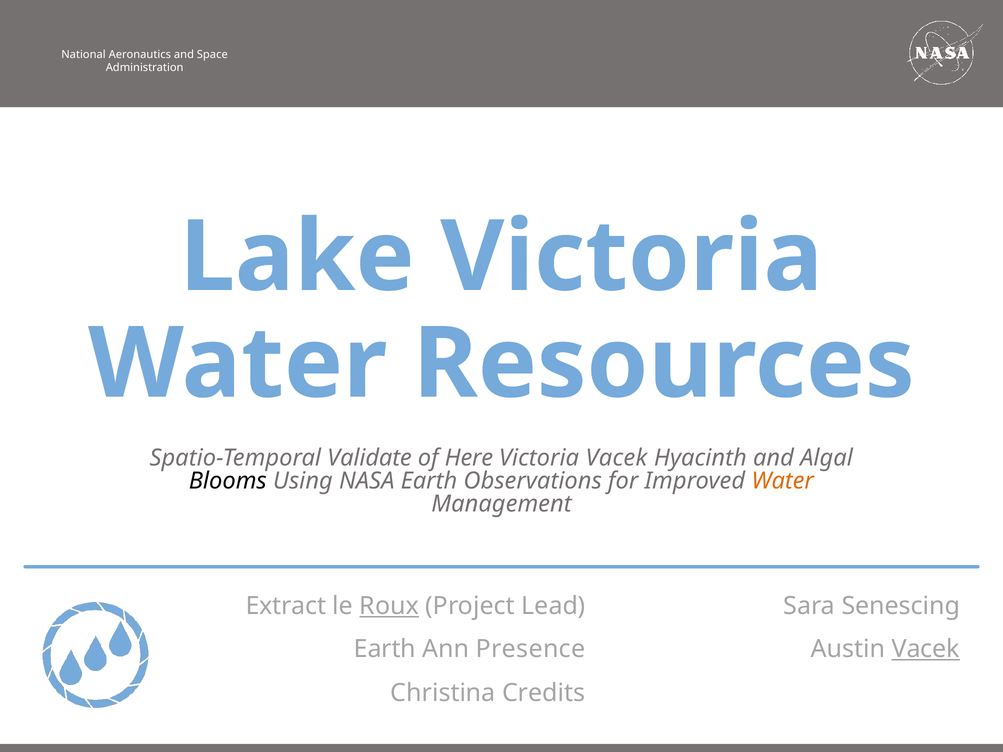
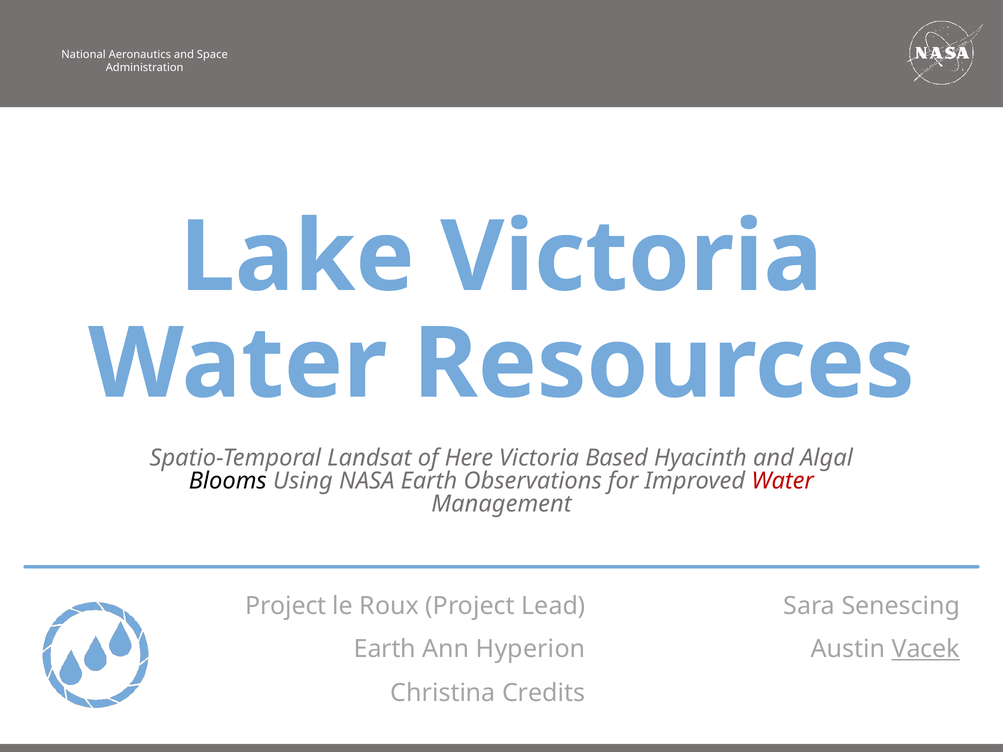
Validate: Validate -> Landsat
Victoria Vacek: Vacek -> Based
Water at (783, 481) colour: orange -> red
Extract at (286, 606): Extract -> Project
Roux underline: present -> none
Presence: Presence -> Hyperion
